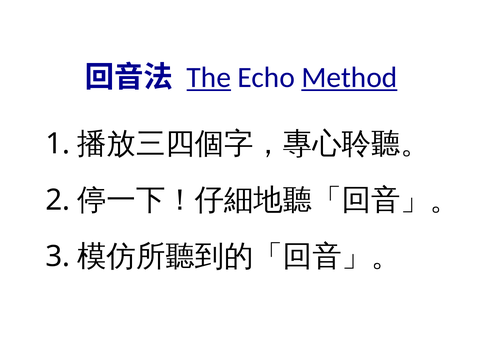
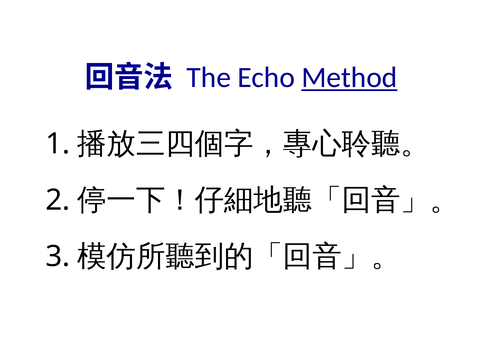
The underline: present -> none
